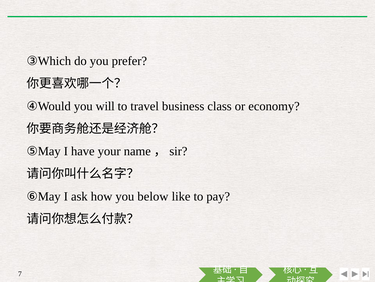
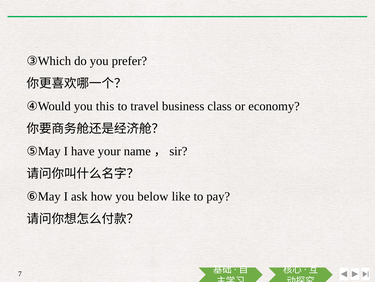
will: will -> this
